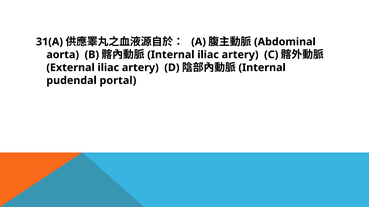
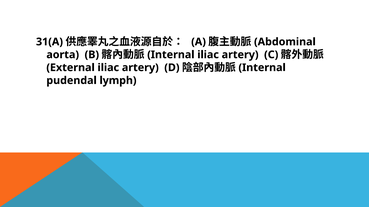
portal: portal -> lymph
